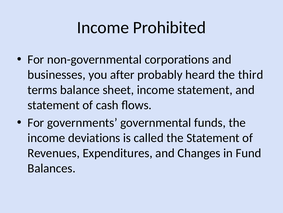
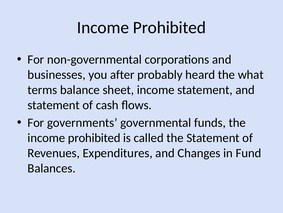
third: third -> what
deviations at (94, 137): deviations -> prohibited
